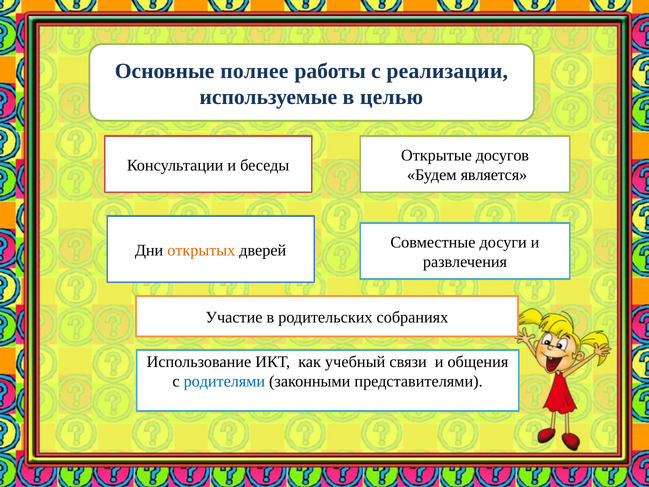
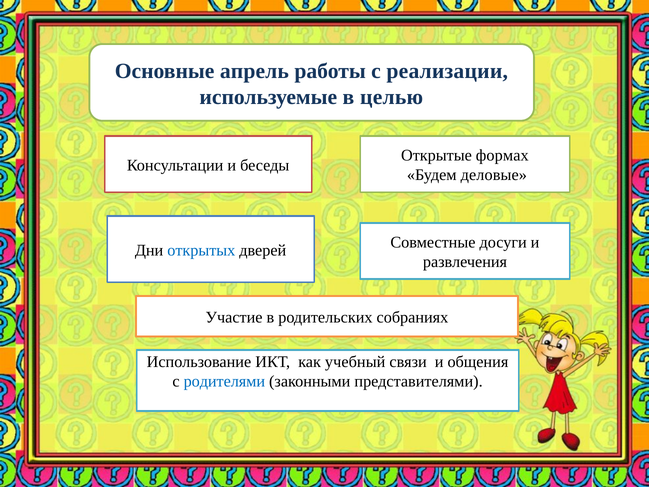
полнее: полнее -> апрель
досугов: досугов -> формах
является: является -> деловые
открытых colour: orange -> blue
